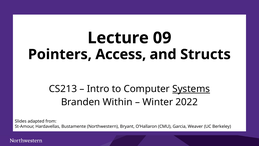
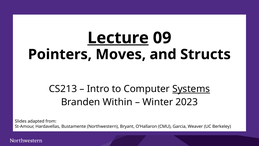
Lecture underline: none -> present
Access: Access -> Moves
2022: 2022 -> 2023
